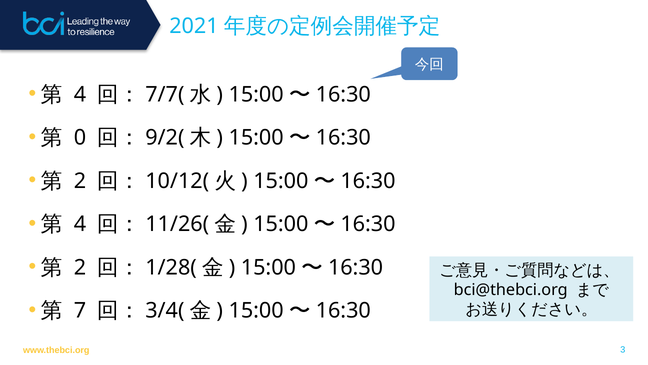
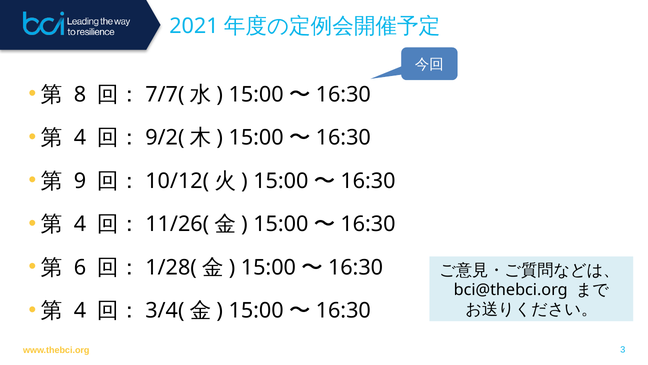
4 at (80, 94): 4 -> 8
0 at (80, 137): 0 -> 4
2 at (80, 181): 2 -> 9
2 at (80, 267): 2 -> 6
7 at (80, 310): 7 -> 4
